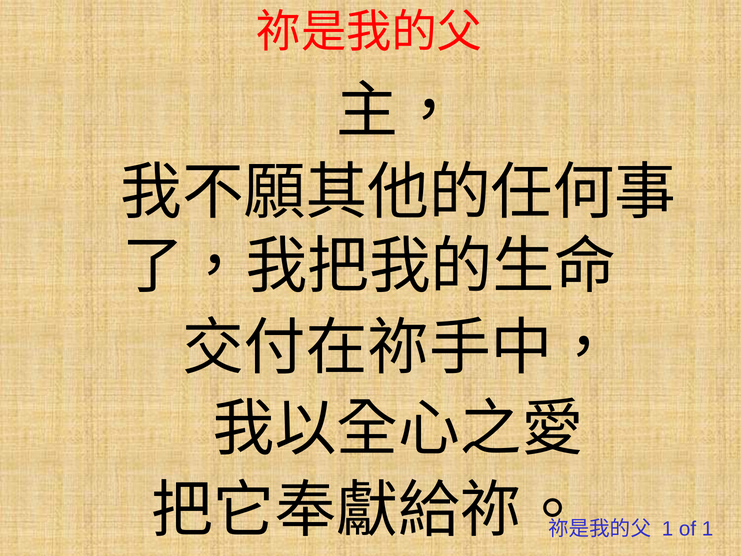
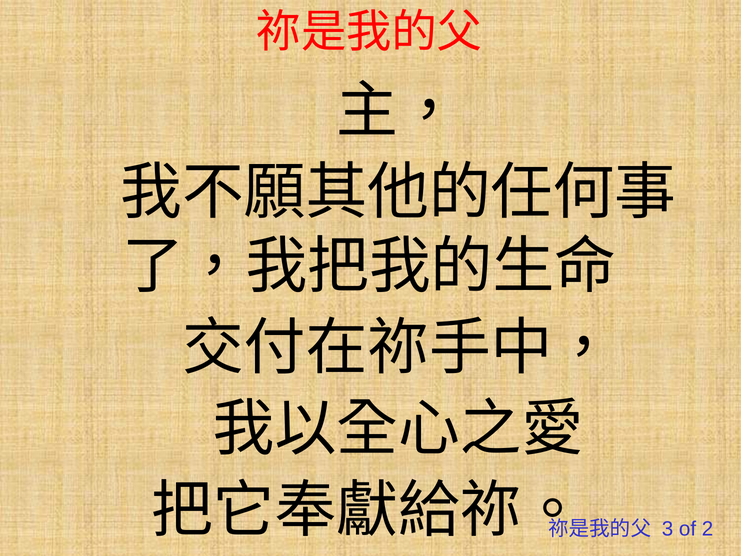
1 at (668, 529): 1 -> 3
of 1: 1 -> 2
